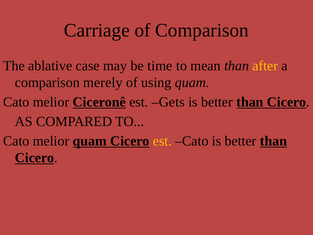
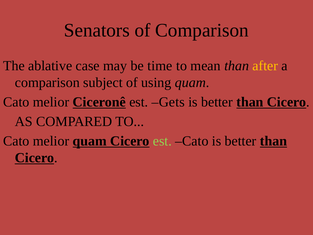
Carriage: Carriage -> Senators
merely: merely -> subject
est at (162, 141) colour: yellow -> light green
